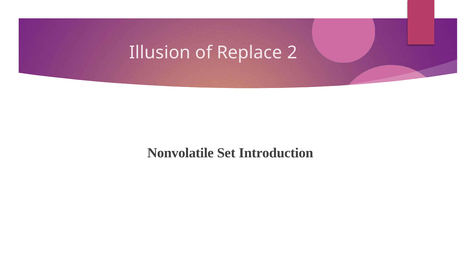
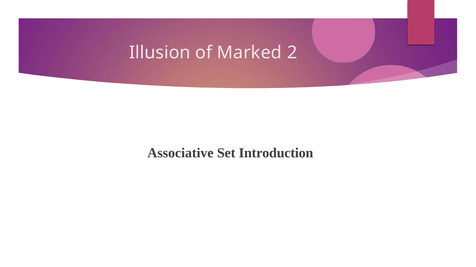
Replace: Replace -> Marked
Nonvolatile: Nonvolatile -> Associative
